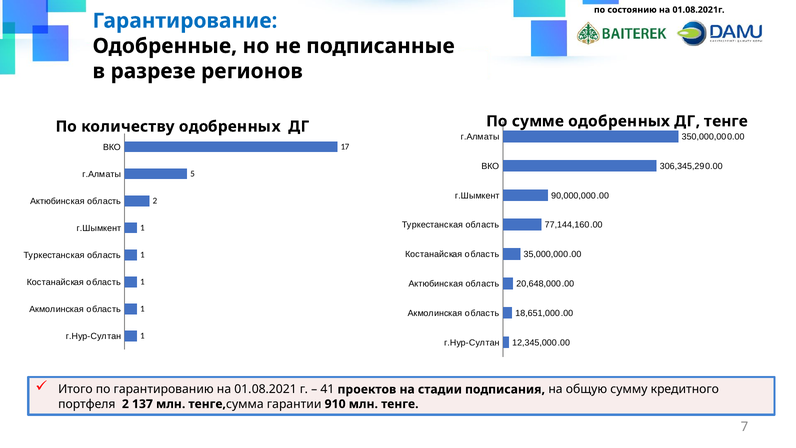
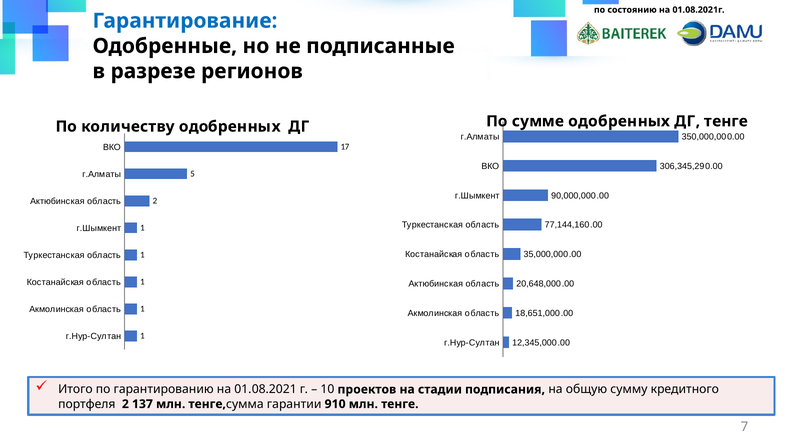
41: 41 -> 10
